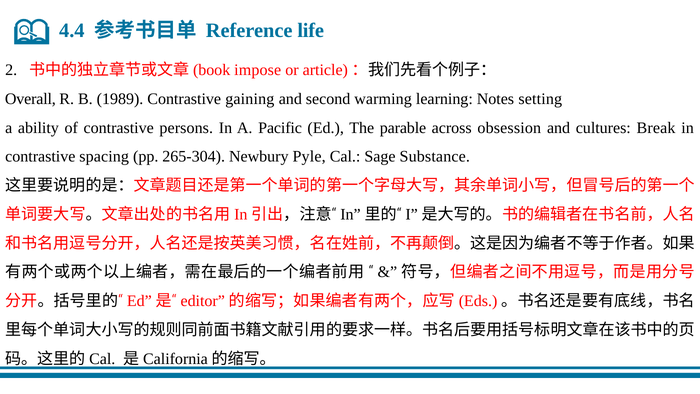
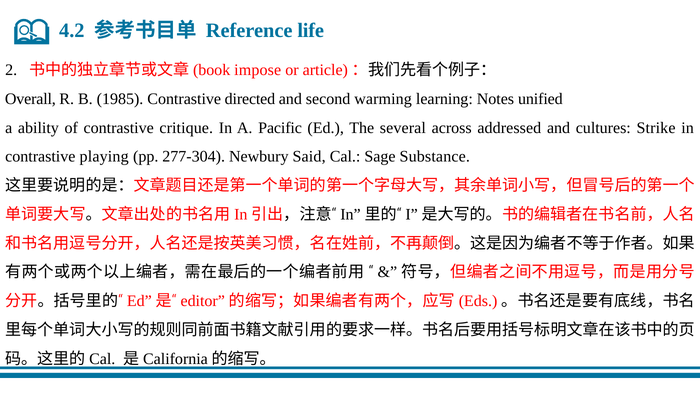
4.4: 4.4 -> 4.2
1989: 1989 -> 1985
gaining: gaining -> directed
setting: setting -> unified
persons: persons -> critique
parable: parable -> several
obsession: obsession -> addressed
Break: Break -> Strike
spacing: spacing -> playing
265-304: 265-304 -> 277-304
Pyle: Pyle -> Said
